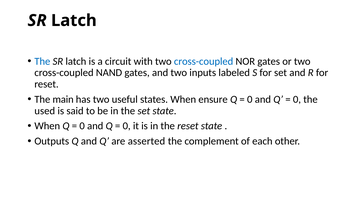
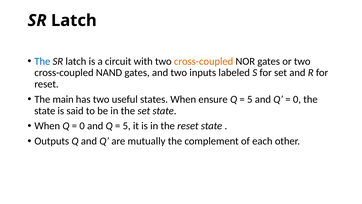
cross-coupled at (204, 61) colour: blue -> orange
0 at (250, 99): 0 -> 5
used at (45, 111): used -> state
0 at (127, 126): 0 -> 5
asserted: asserted -> mutually
